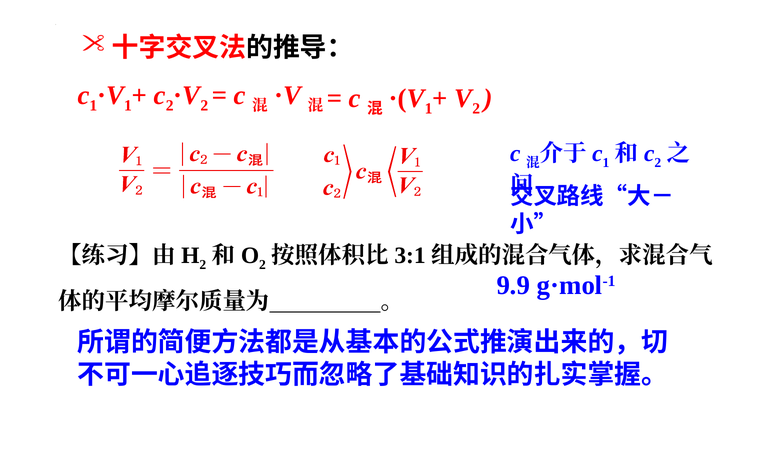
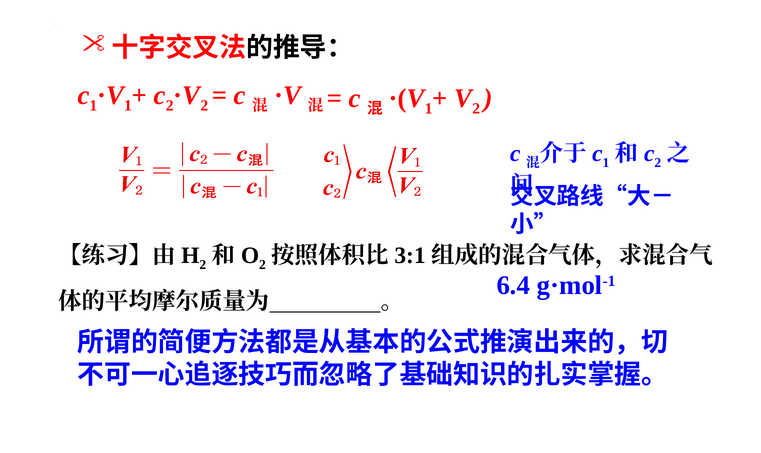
9.9: 9.9 -> 6.4
